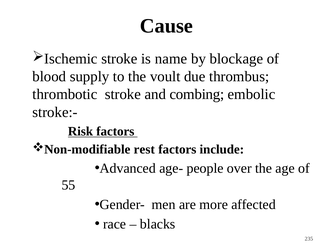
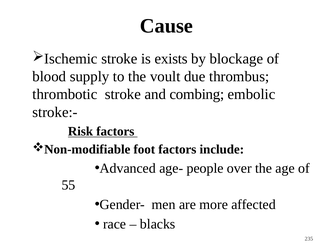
name: name -> exists
rest: rest -> foot
